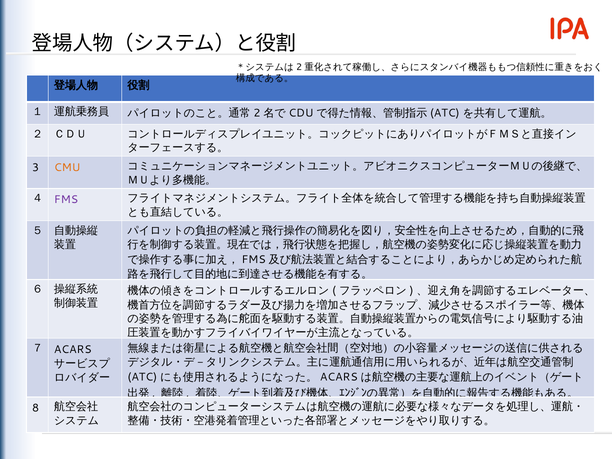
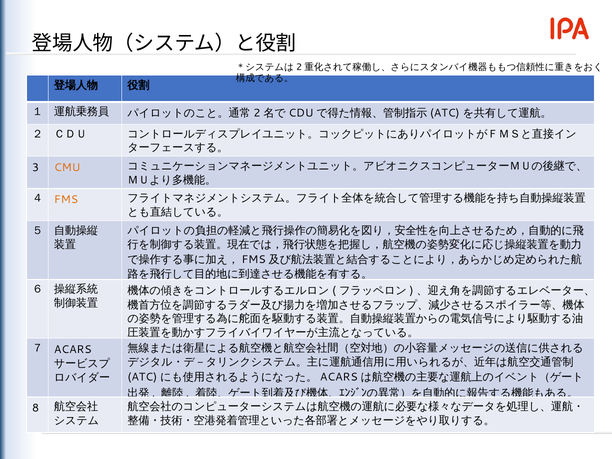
FMS colour: purple -> orange
